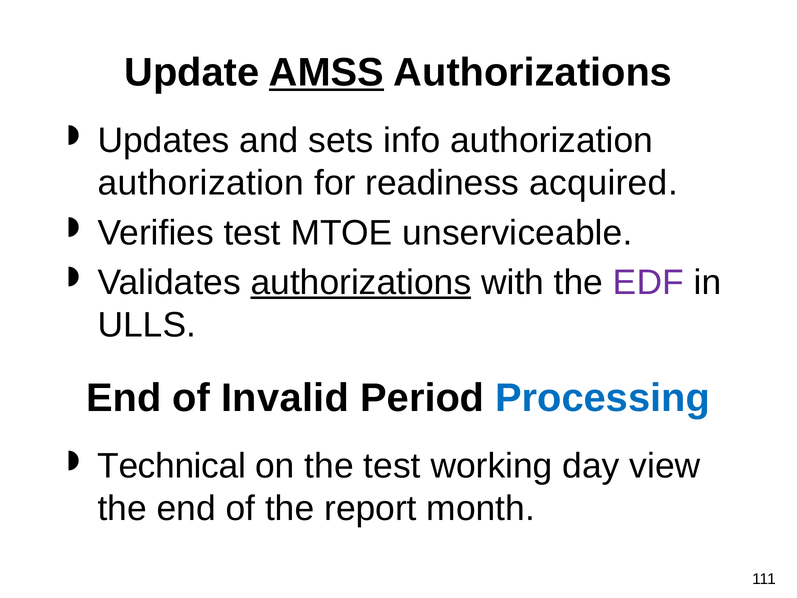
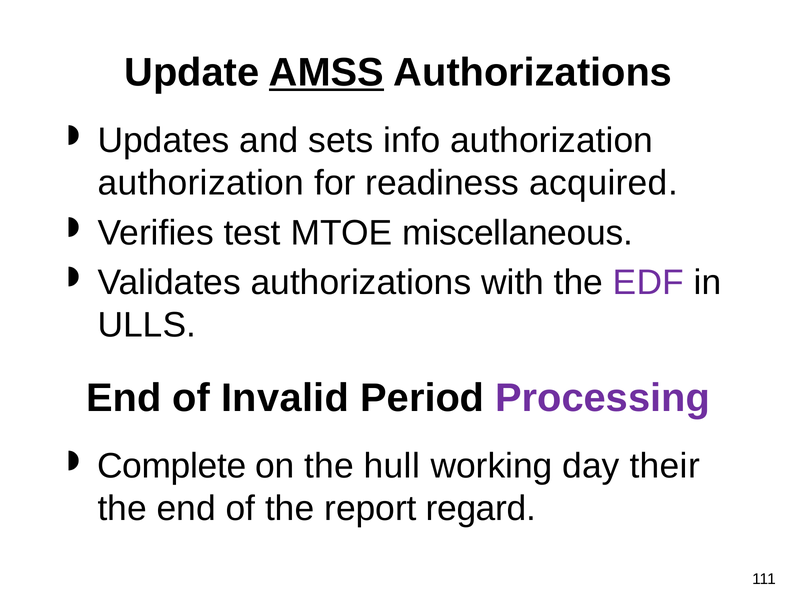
unserviceable: unserviceable -> miscellaneous
authorizations at (361, 282) underline: present -> none
Processing colour: blue -> purple
Technical: Technical -> Complete
the test: test -> hull
view: view -> their
month: month -> regard
